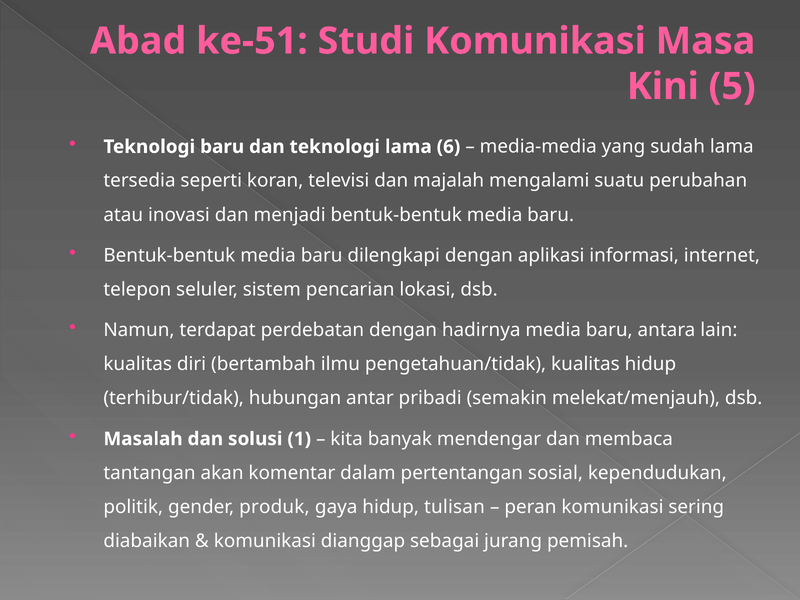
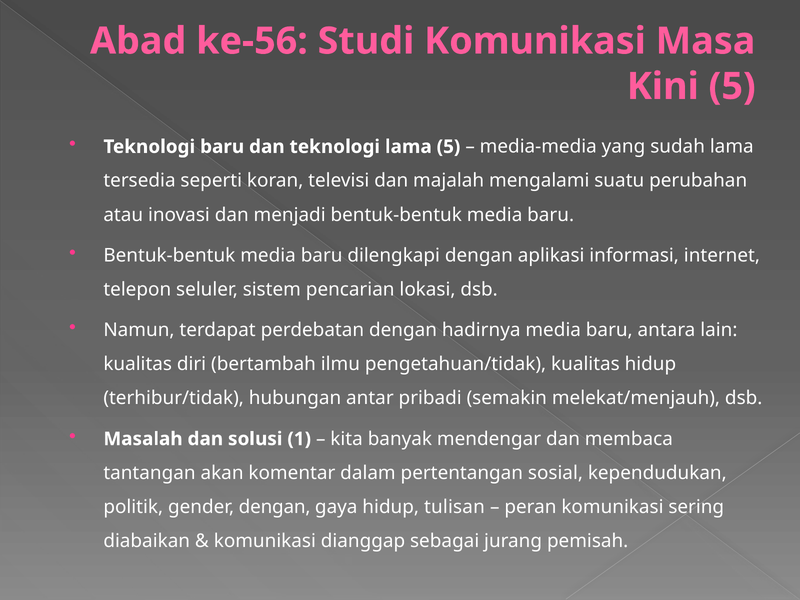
ke-51: ke-51 -> ke-56
lama 6: 6 -> 5
gender produk: produk -> dengan
